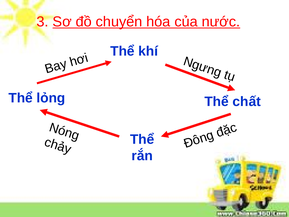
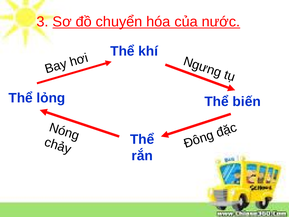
chất: chất -> biến
